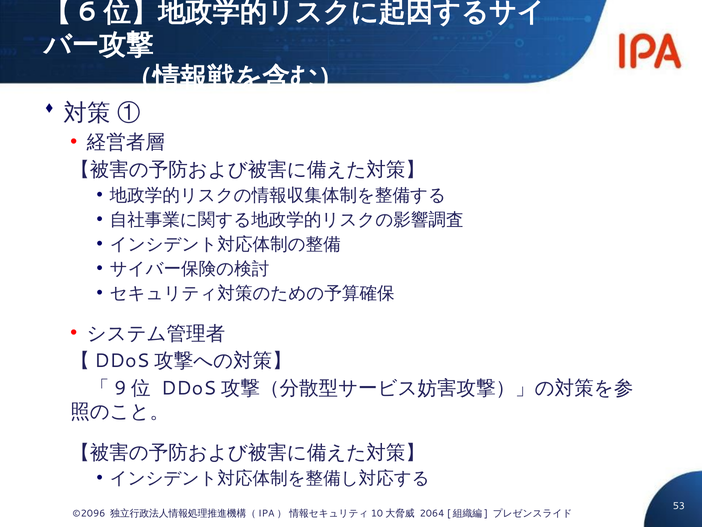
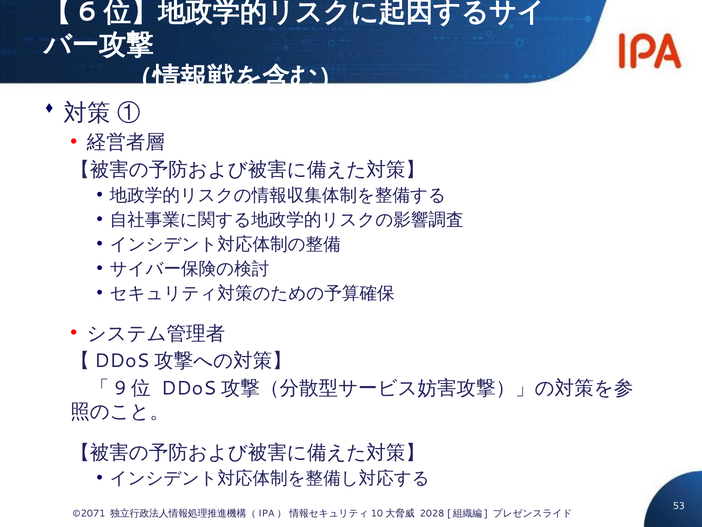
©2096: ©2096 -> ©2071
2064: 2064 -> 2028
